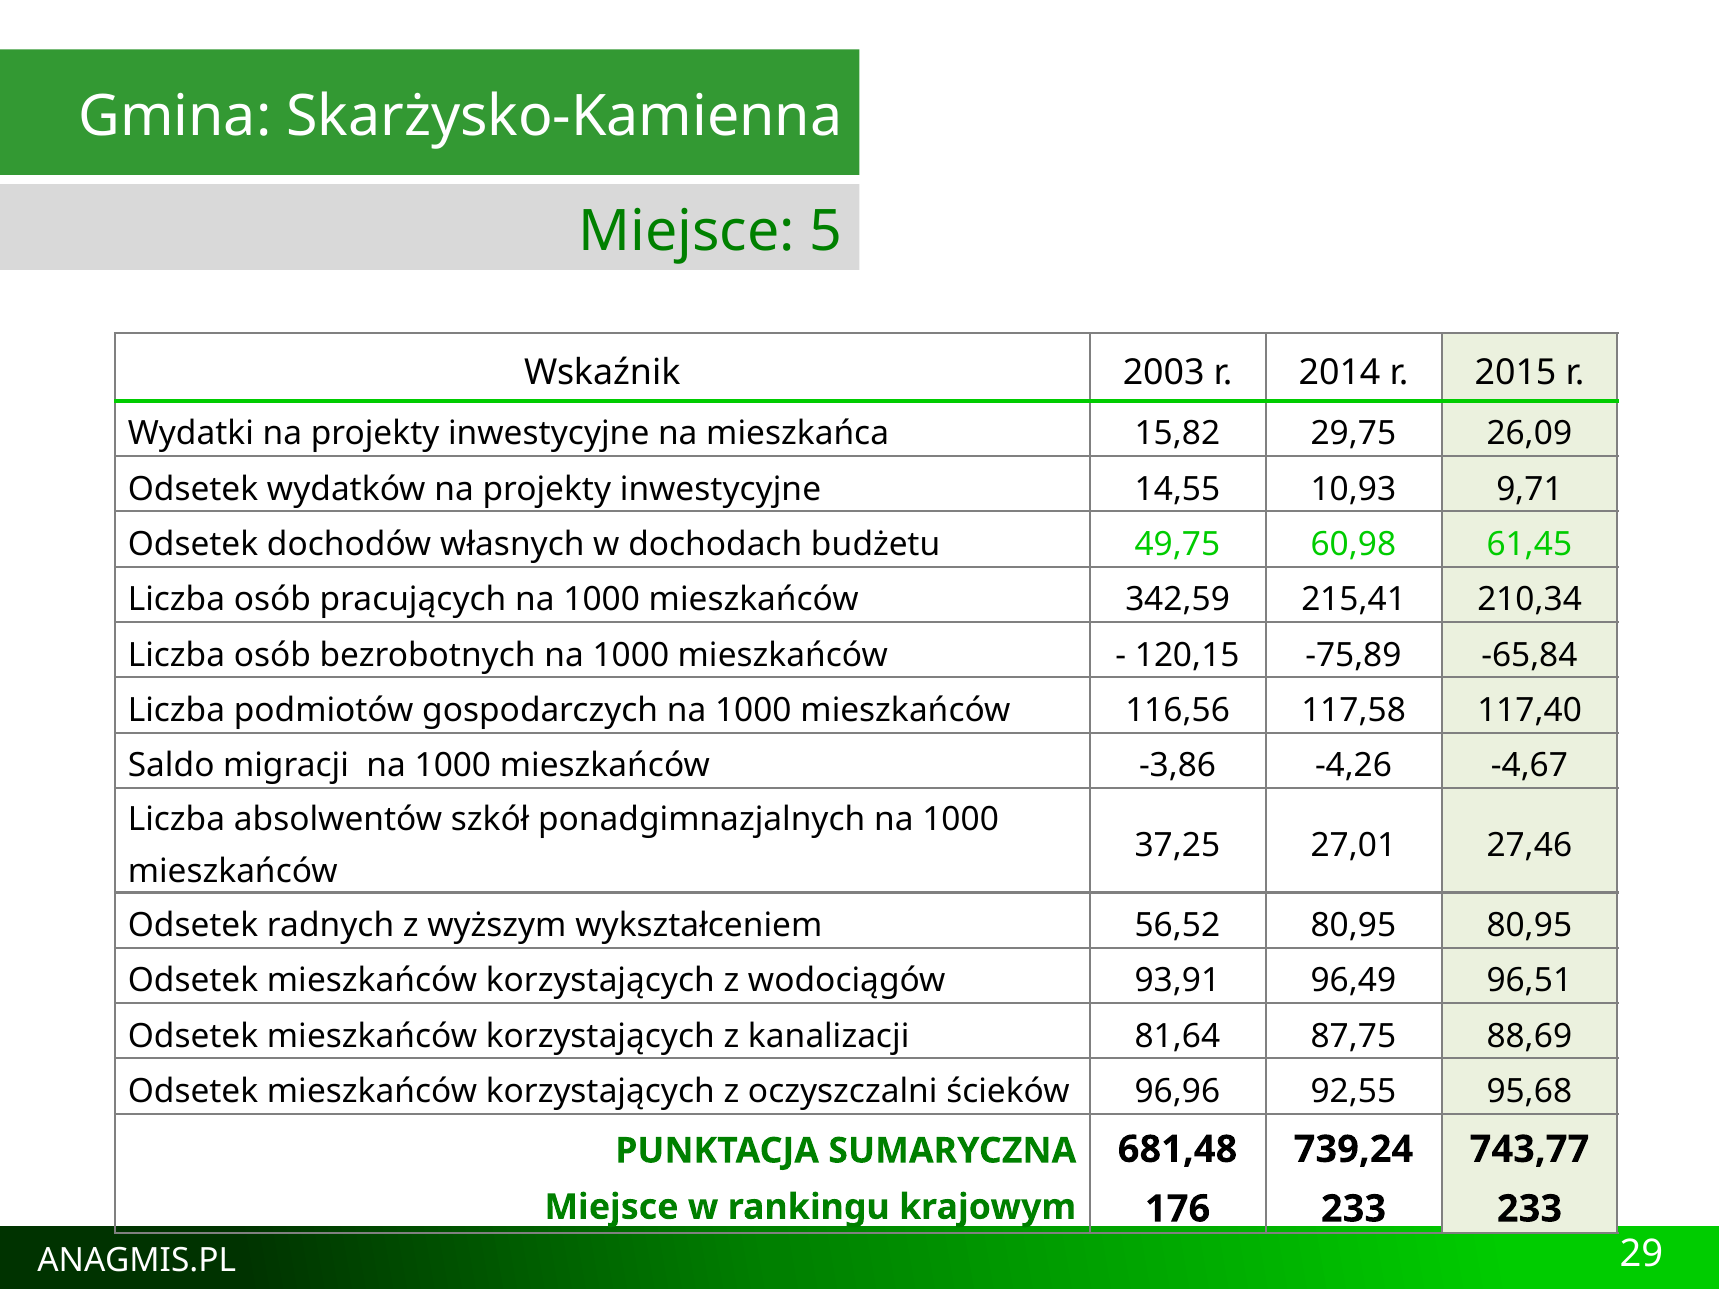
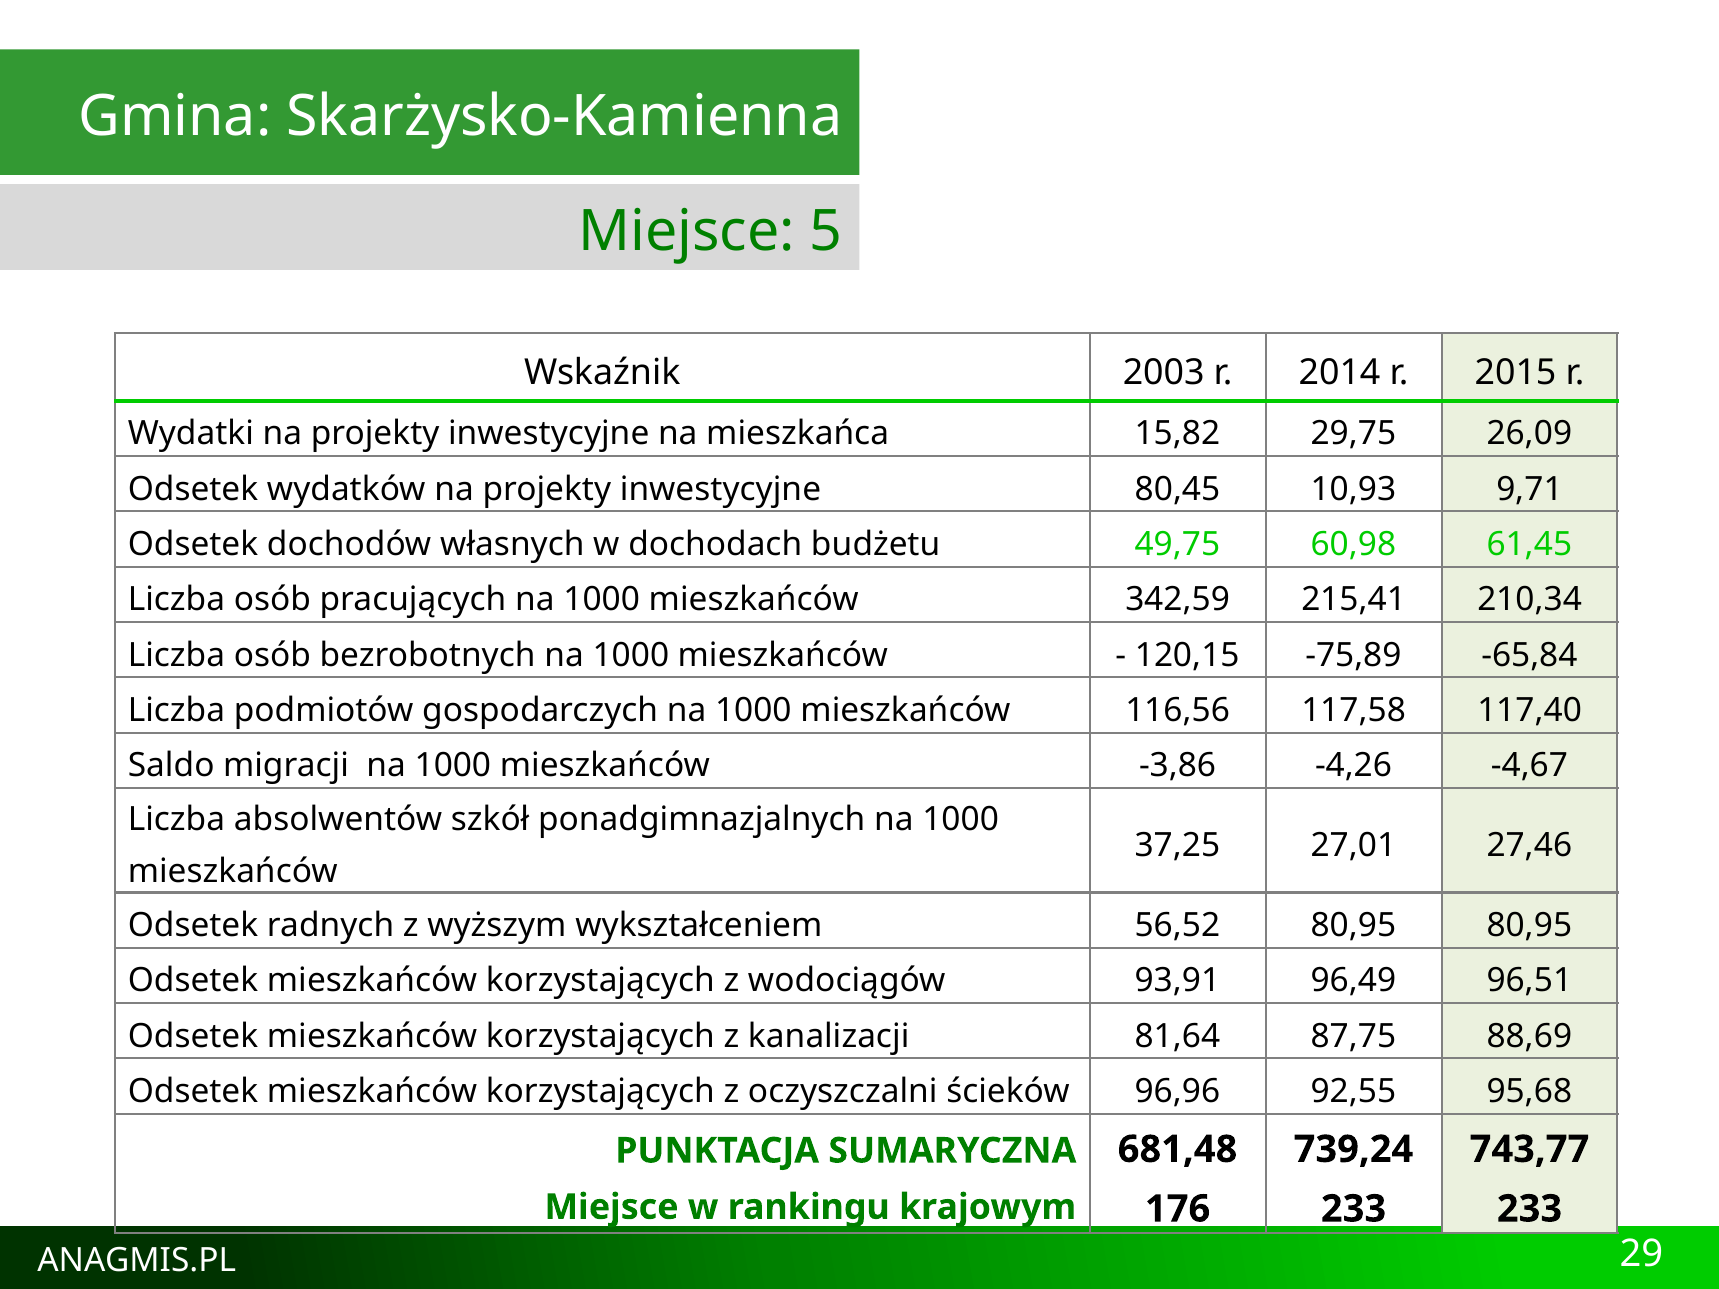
14,55: 14,55 -> 80,45
